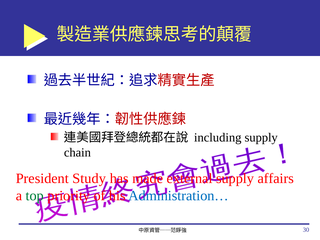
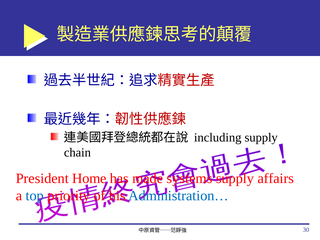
Study: Study -> Home
external: external -> systems
top colour: green -> blue
